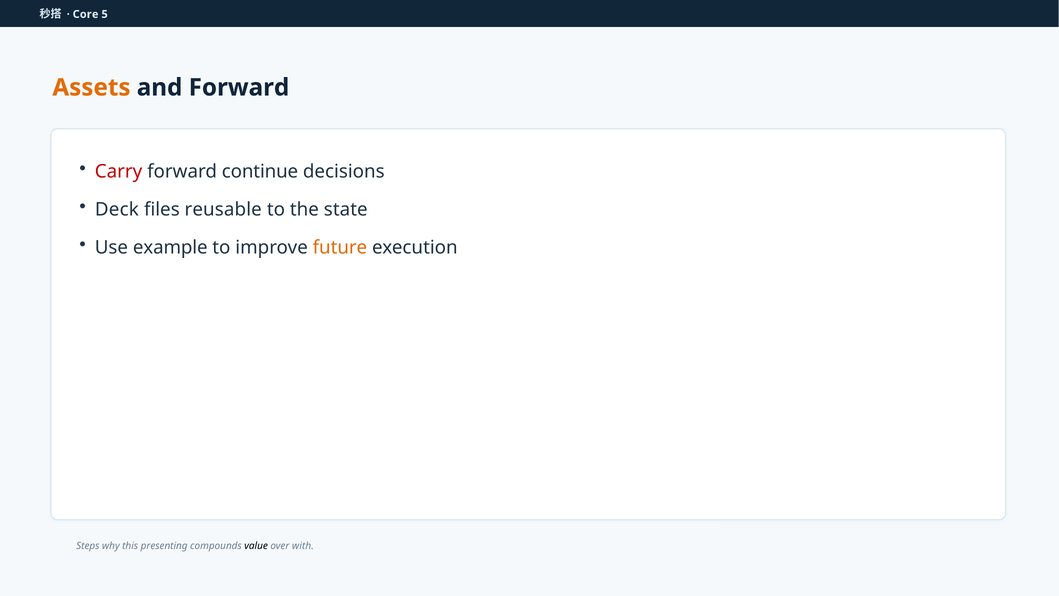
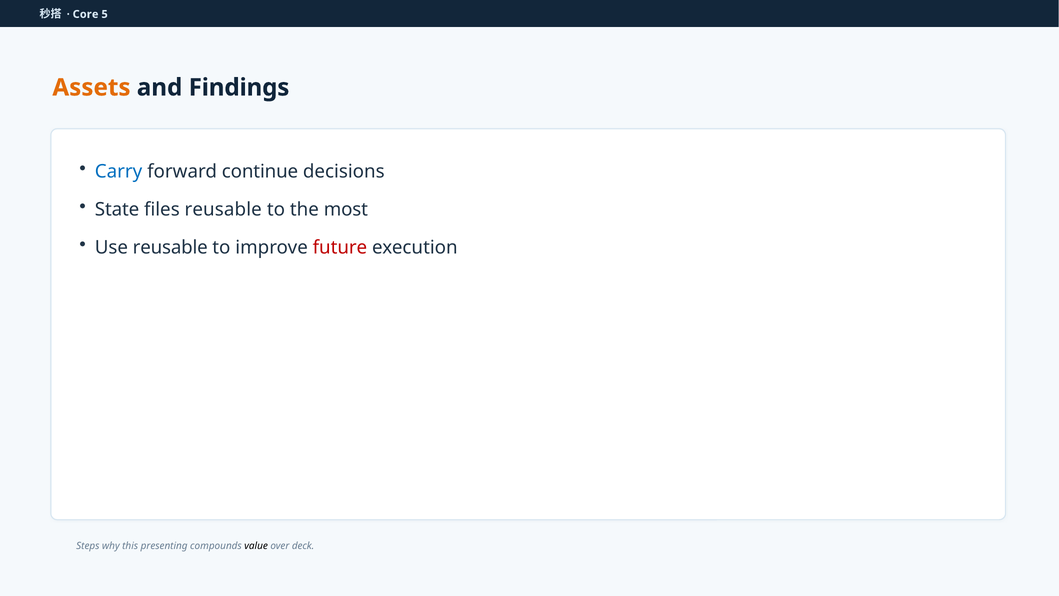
and Forward: Forward -> Findings
Carry colour: red -> blue
Deck: Deck -> State
state: state -> most
Use example: example -> reusable
future colour: orange -> red
with: with -> deck
